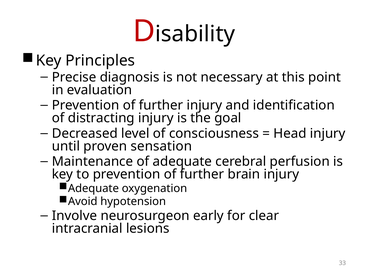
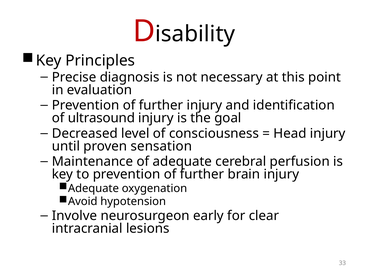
distracting: distracting -> ultrasound
